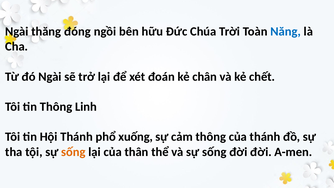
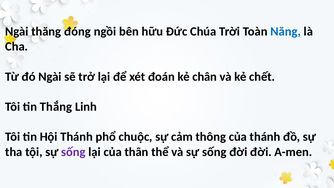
tin Thông: Thông -> Thắng
xuống: xuống -> chuộc
sống at (73, 152) colour: orange -> purple
